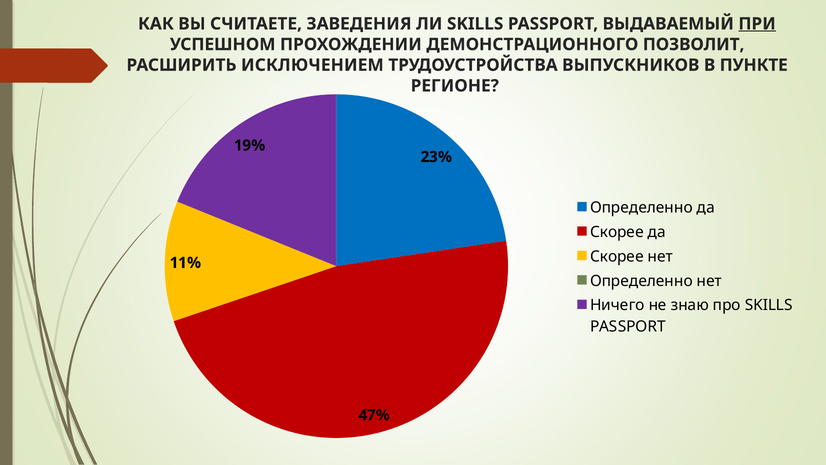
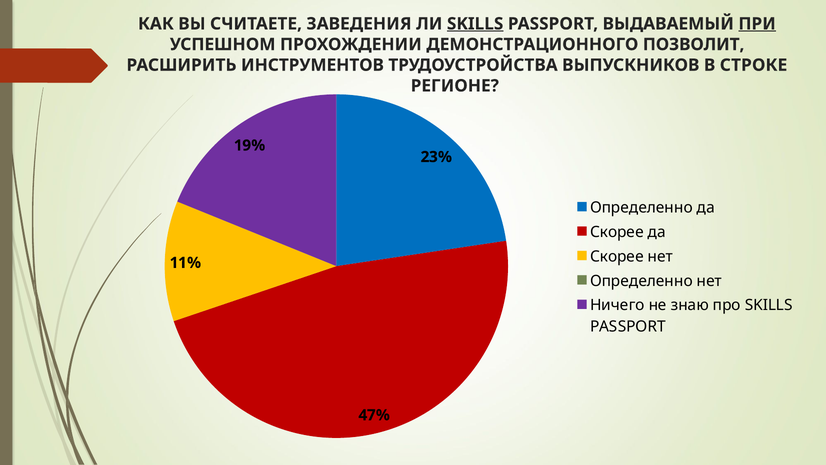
SKILLS at (475, 24) underline: none -> present
ИСКЛЮЧЕНИЕМ: ИСКЛЮЧЕНИЕМ -> ИНСТРУМЕНТОВ
ПУНКТЕ: ПУНКТЕ -> СТРОКЕ
